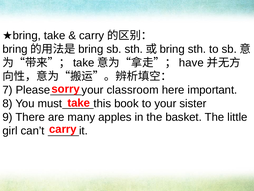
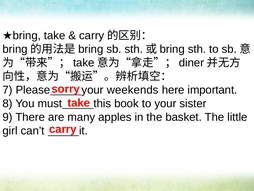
have: have -> diner
classroom: classroom -> weekends
